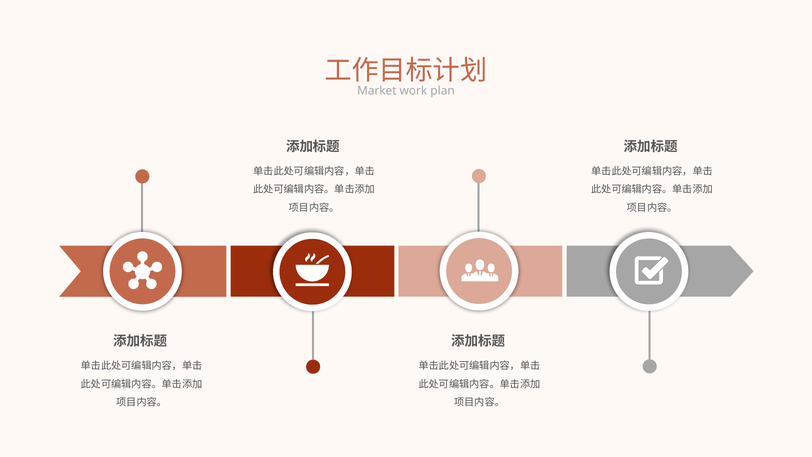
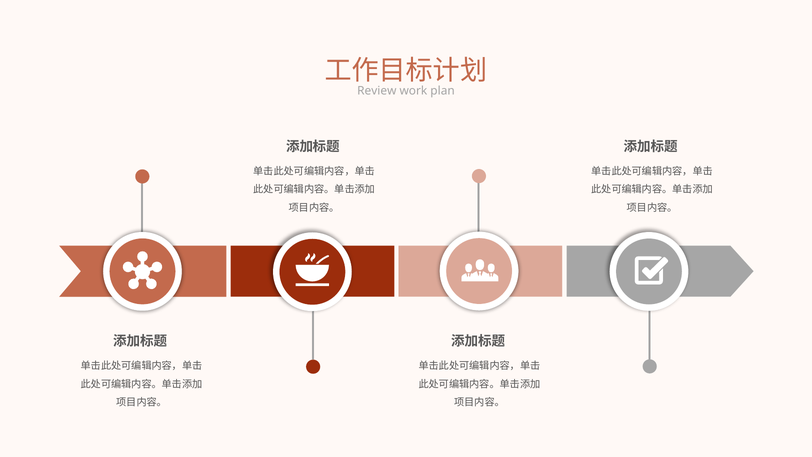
Market: Market -> Review
